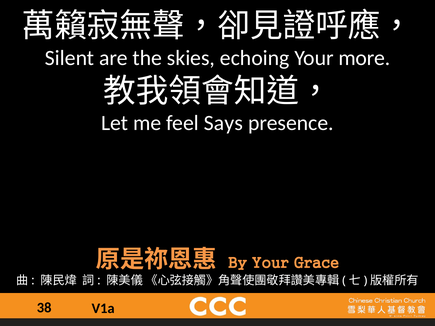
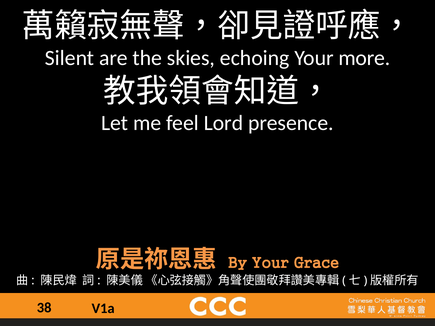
Says: Says -> Lord
